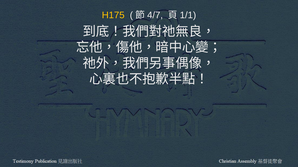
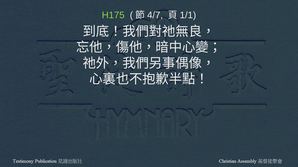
H175 colour: yellow -> light green
